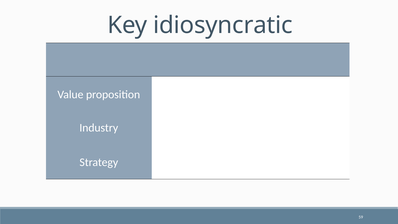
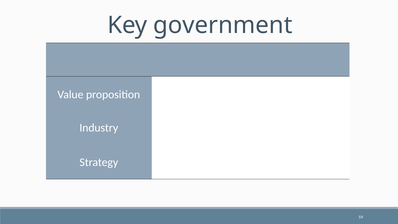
idiosyncratic: idiosyncratic -> government
